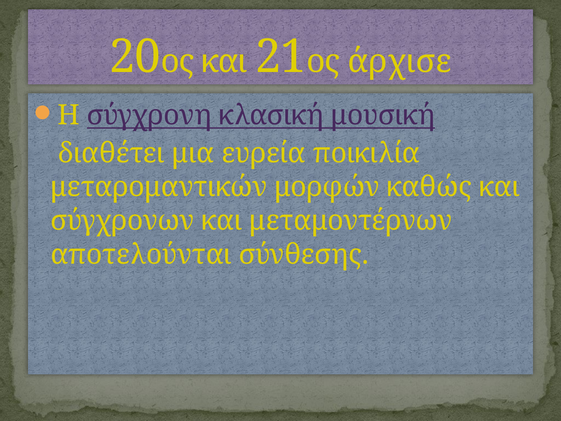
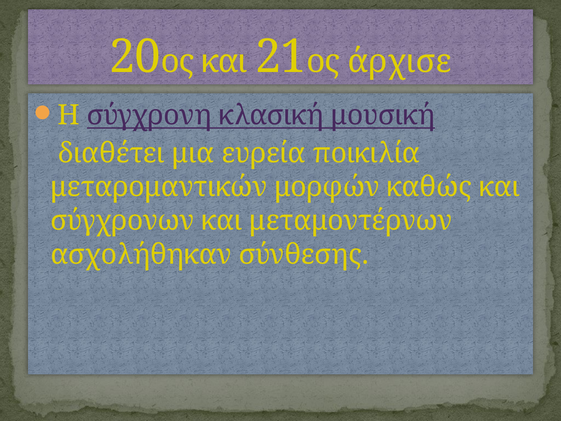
αποτελούνται: αποτελούνται -> ασχολήθηκαν
